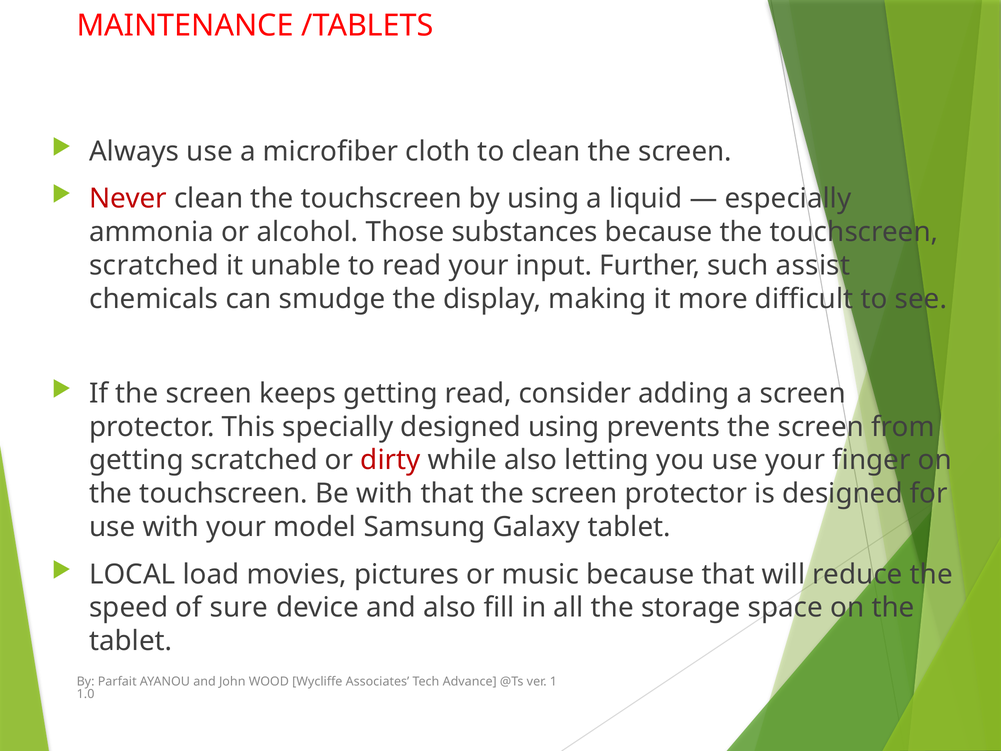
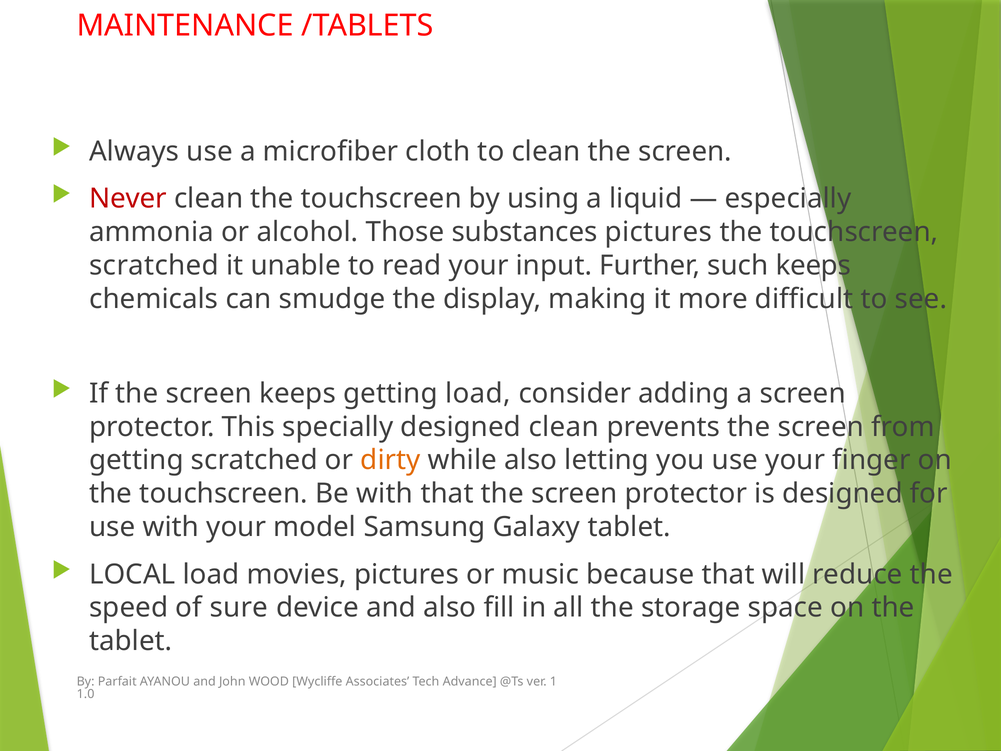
substances because: because -> pictures
such assist: assist -> keeps
getting read: read -> load
designed using: using -> clean
dirty colour: red -> orange
